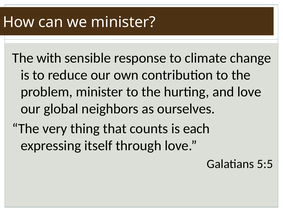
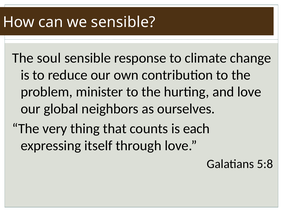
we minister: minister -> sensible
with: with -> soul
5:5: 5:5 -> 5:8
